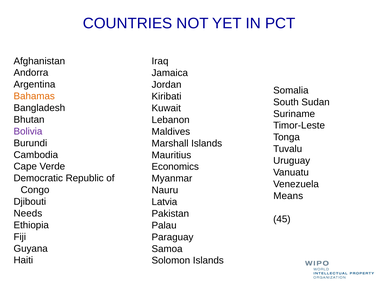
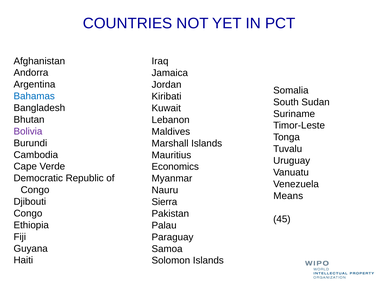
Bahamas colour: orange -> blue
Latvia: Latvia -> Sierra
Needs at (28, 214): Needs -> Congo
